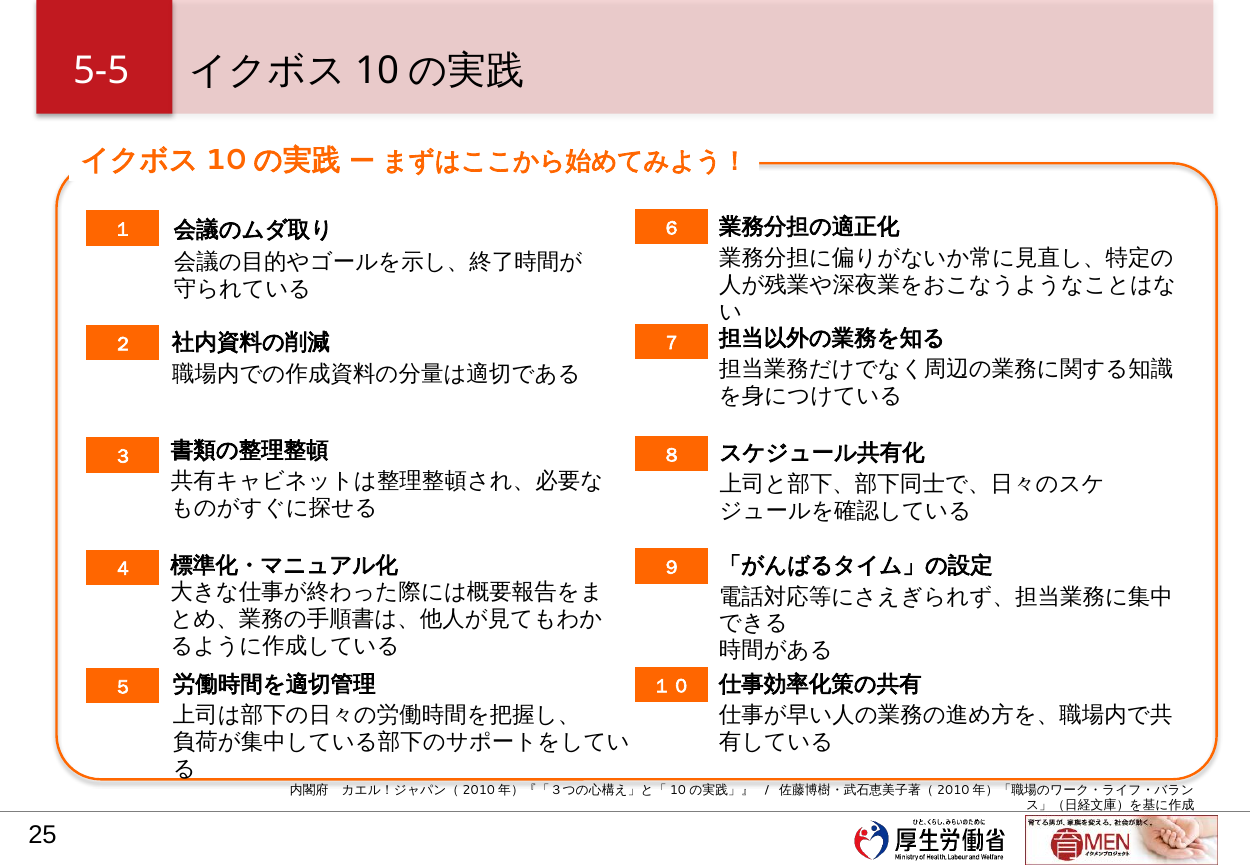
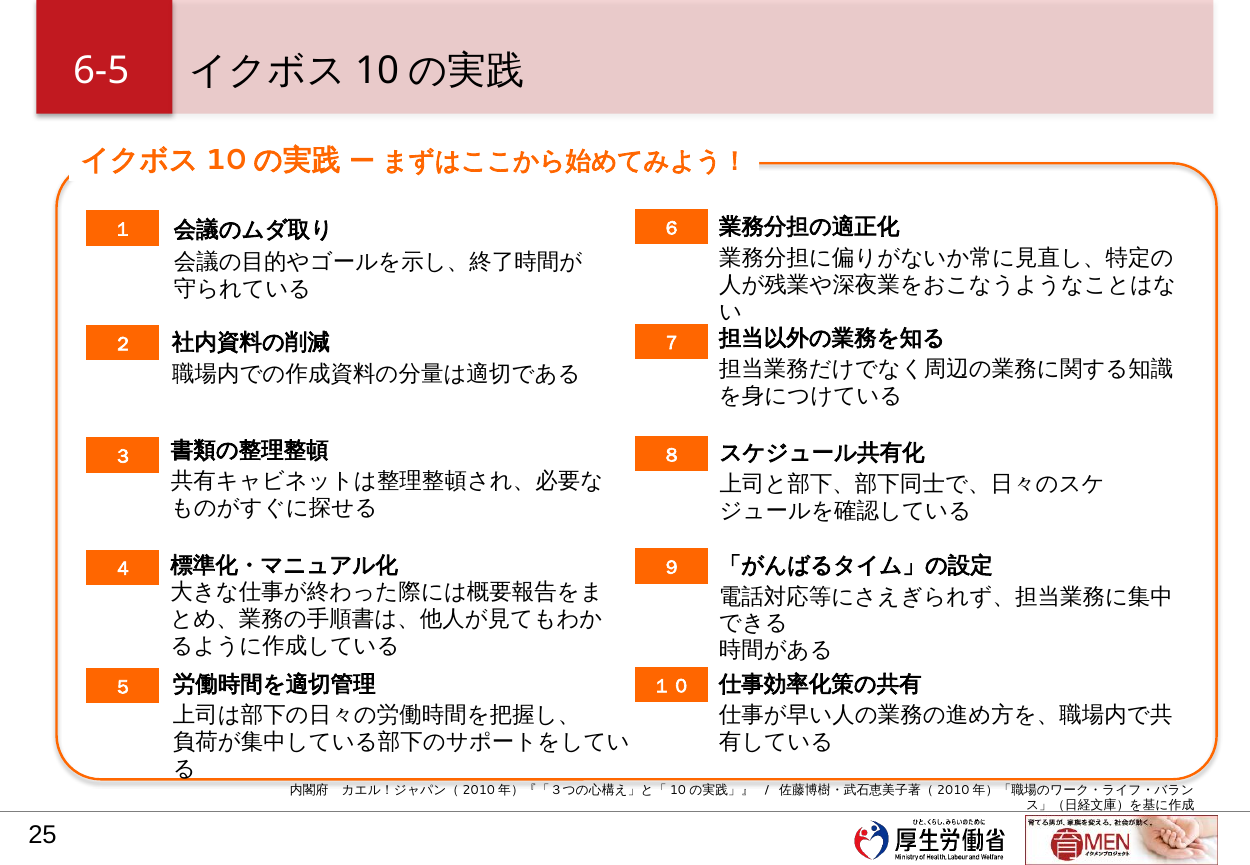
5-5: 5-5 -> 6-5
